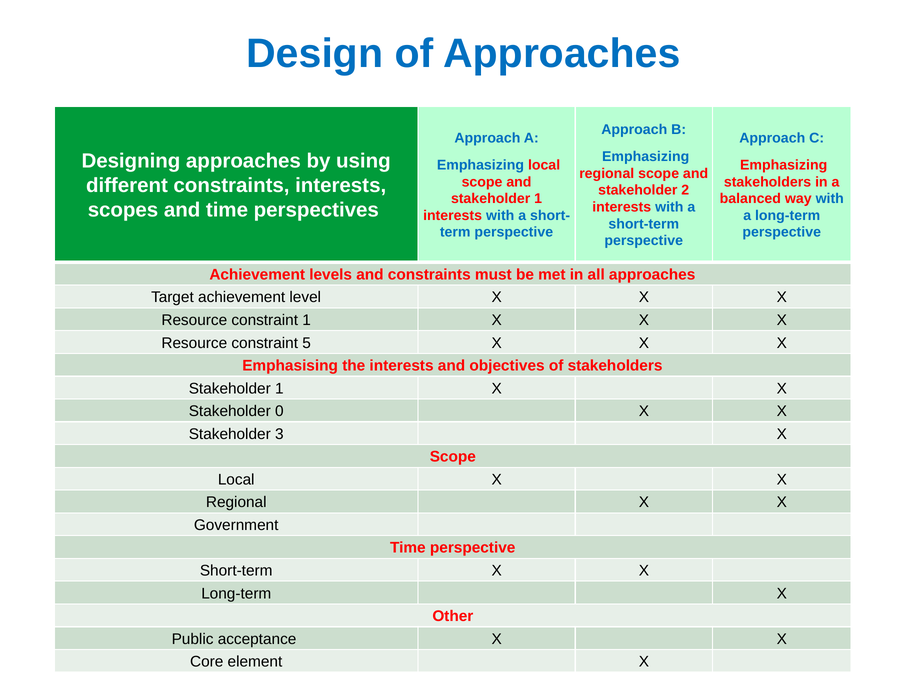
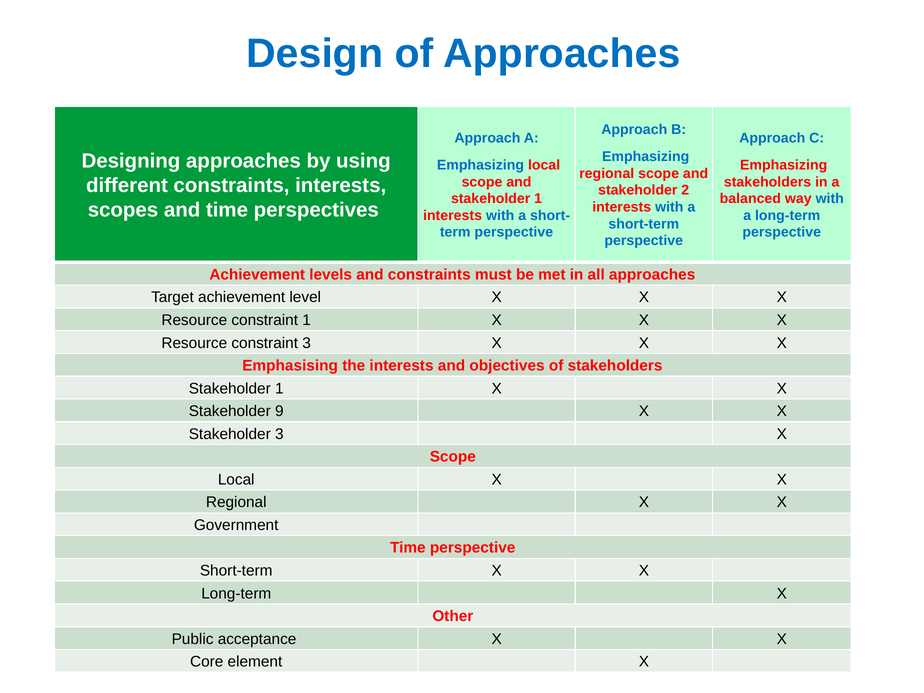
constraint 5: 5 -> 3
0: 0 -> 9
